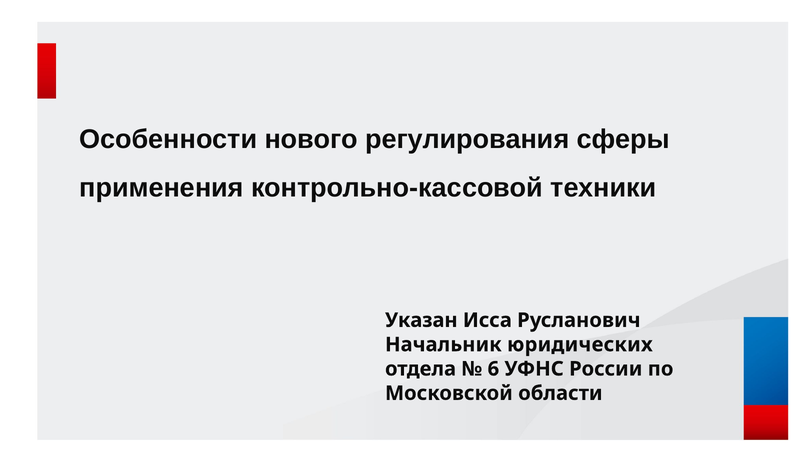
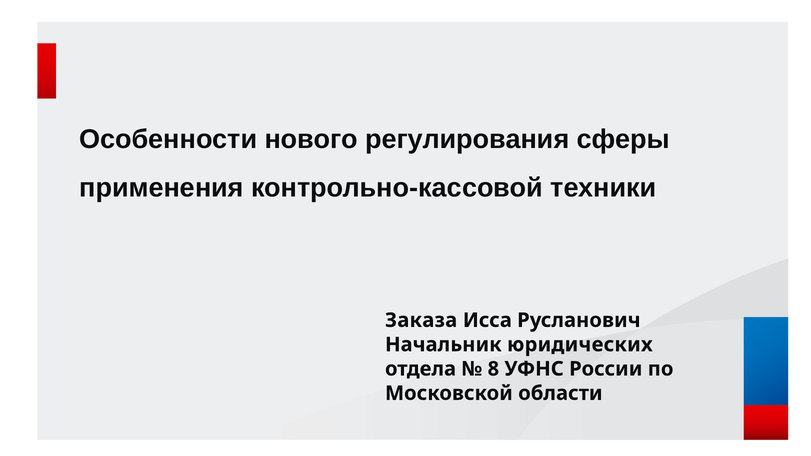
Указан: Указан -> Заказа
6: 6 -> 8
